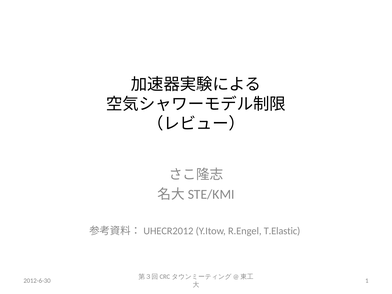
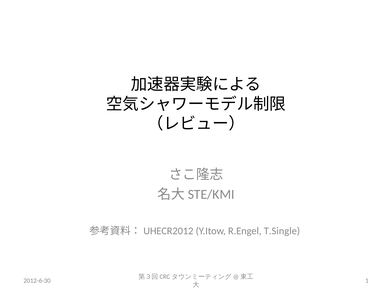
T.Elastic: T.Elastic -> T.Single
